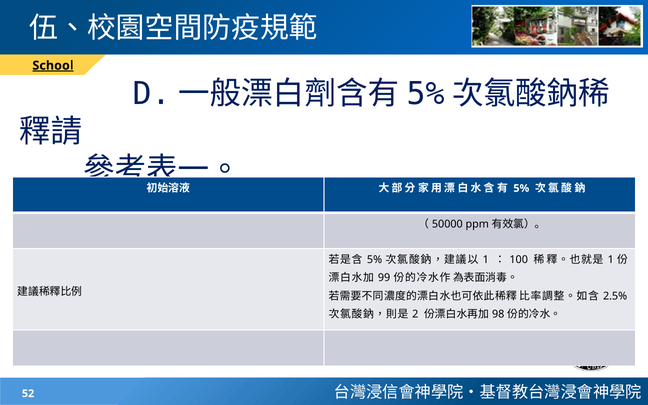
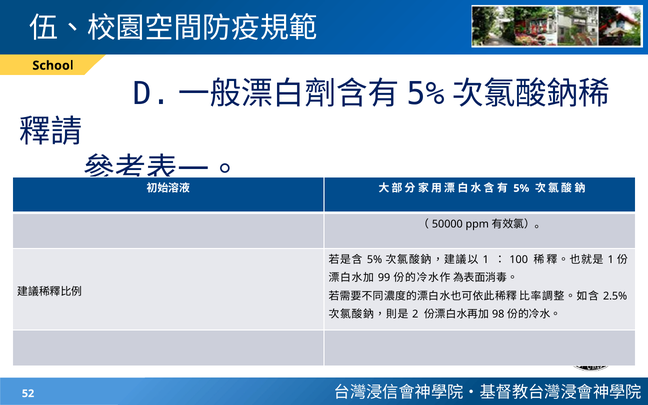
School underline: present -> none
